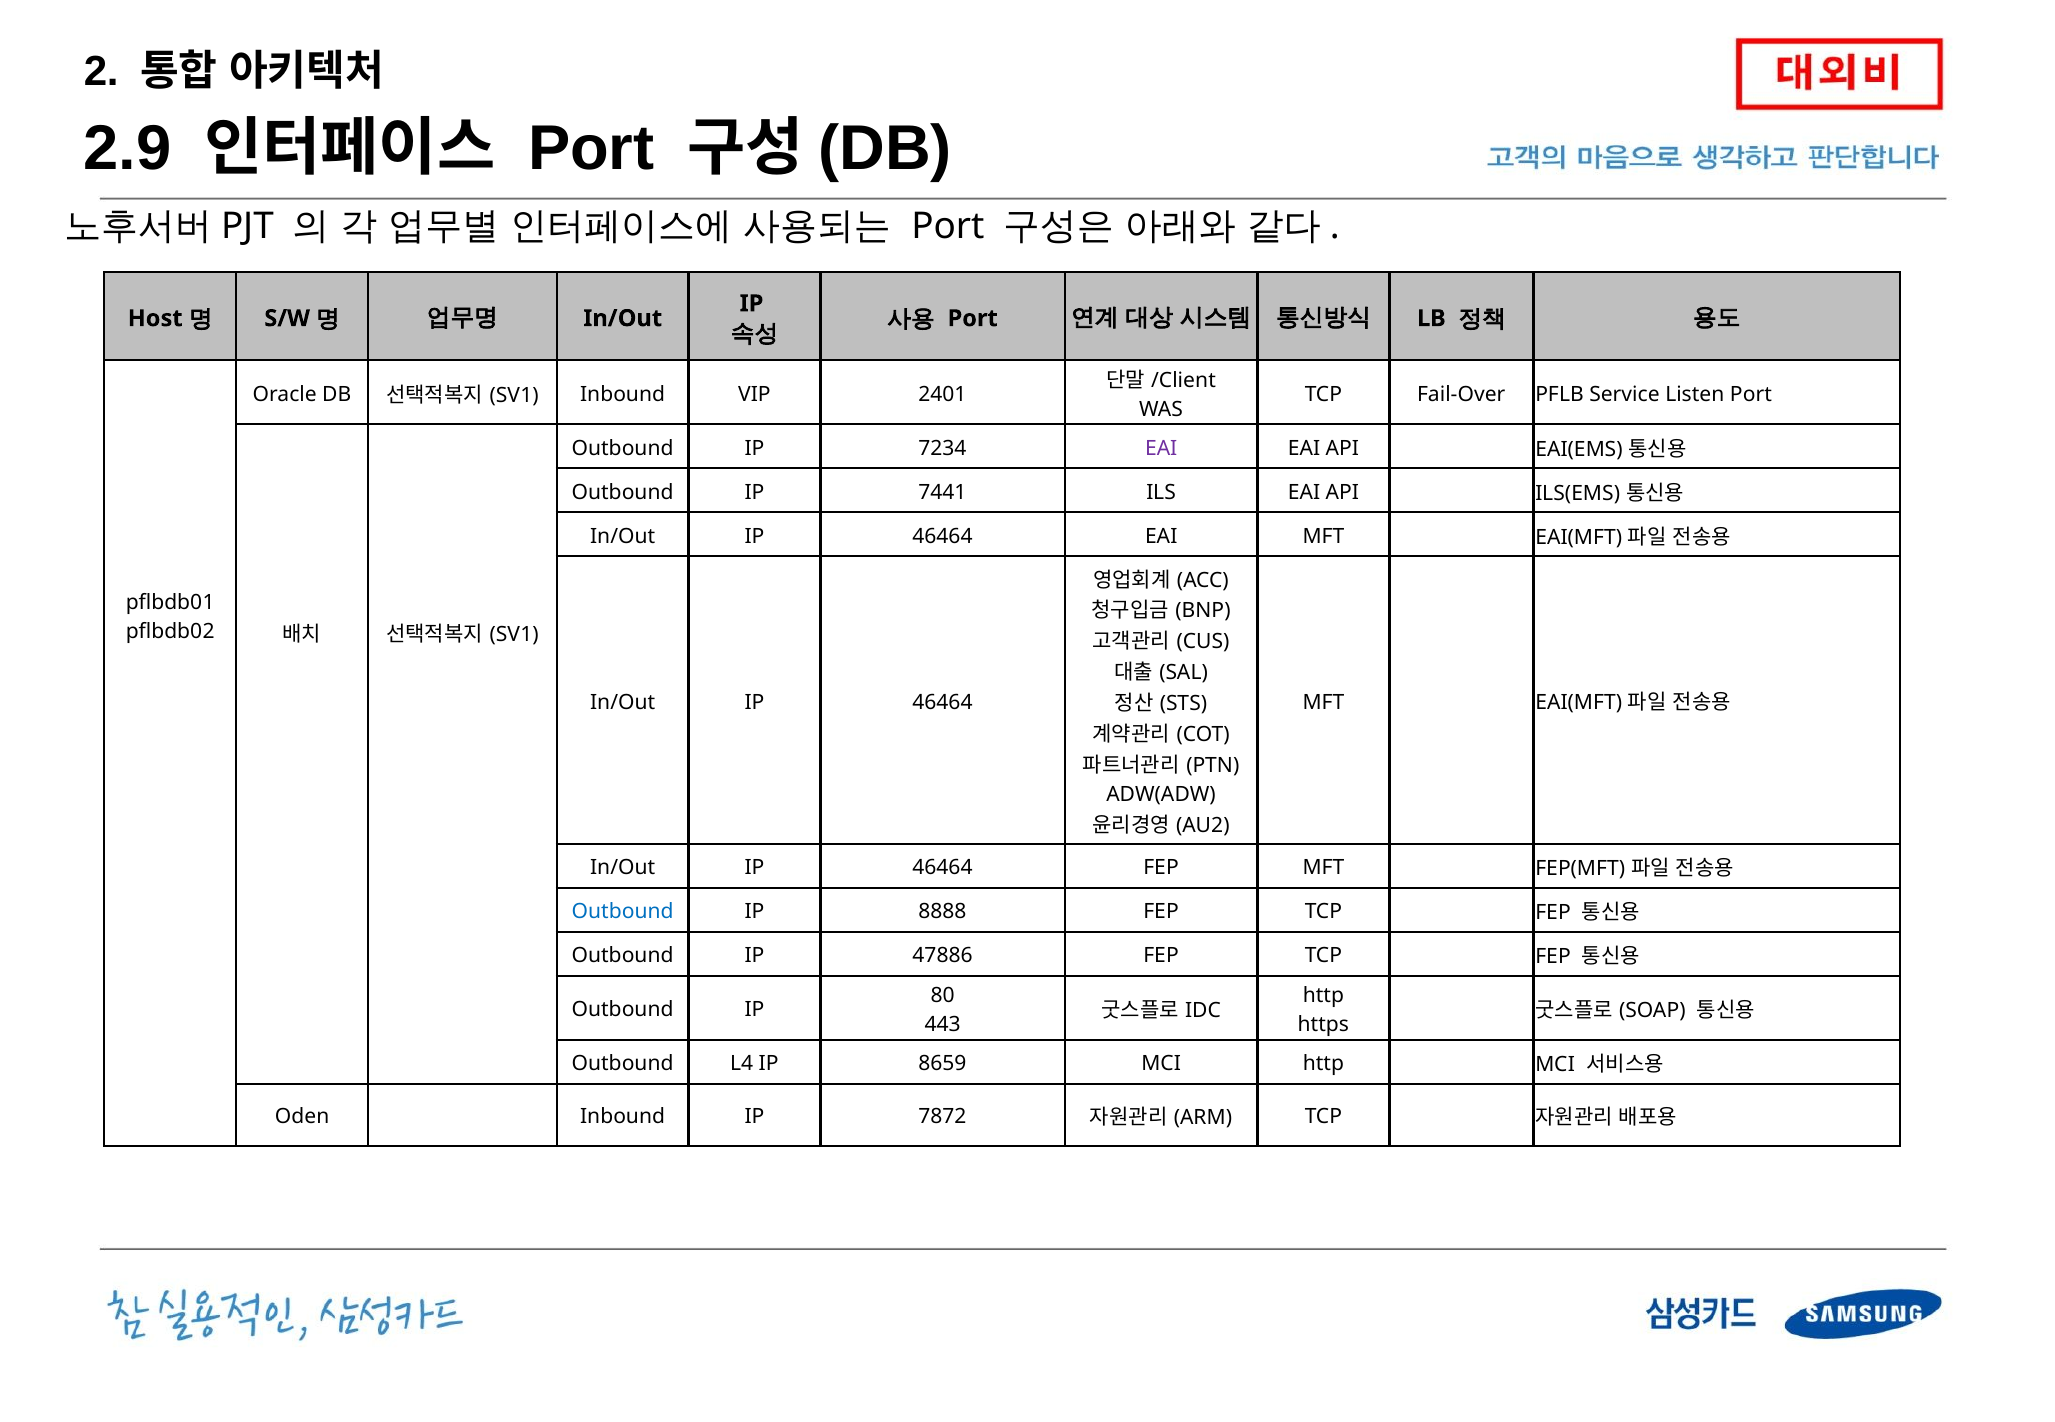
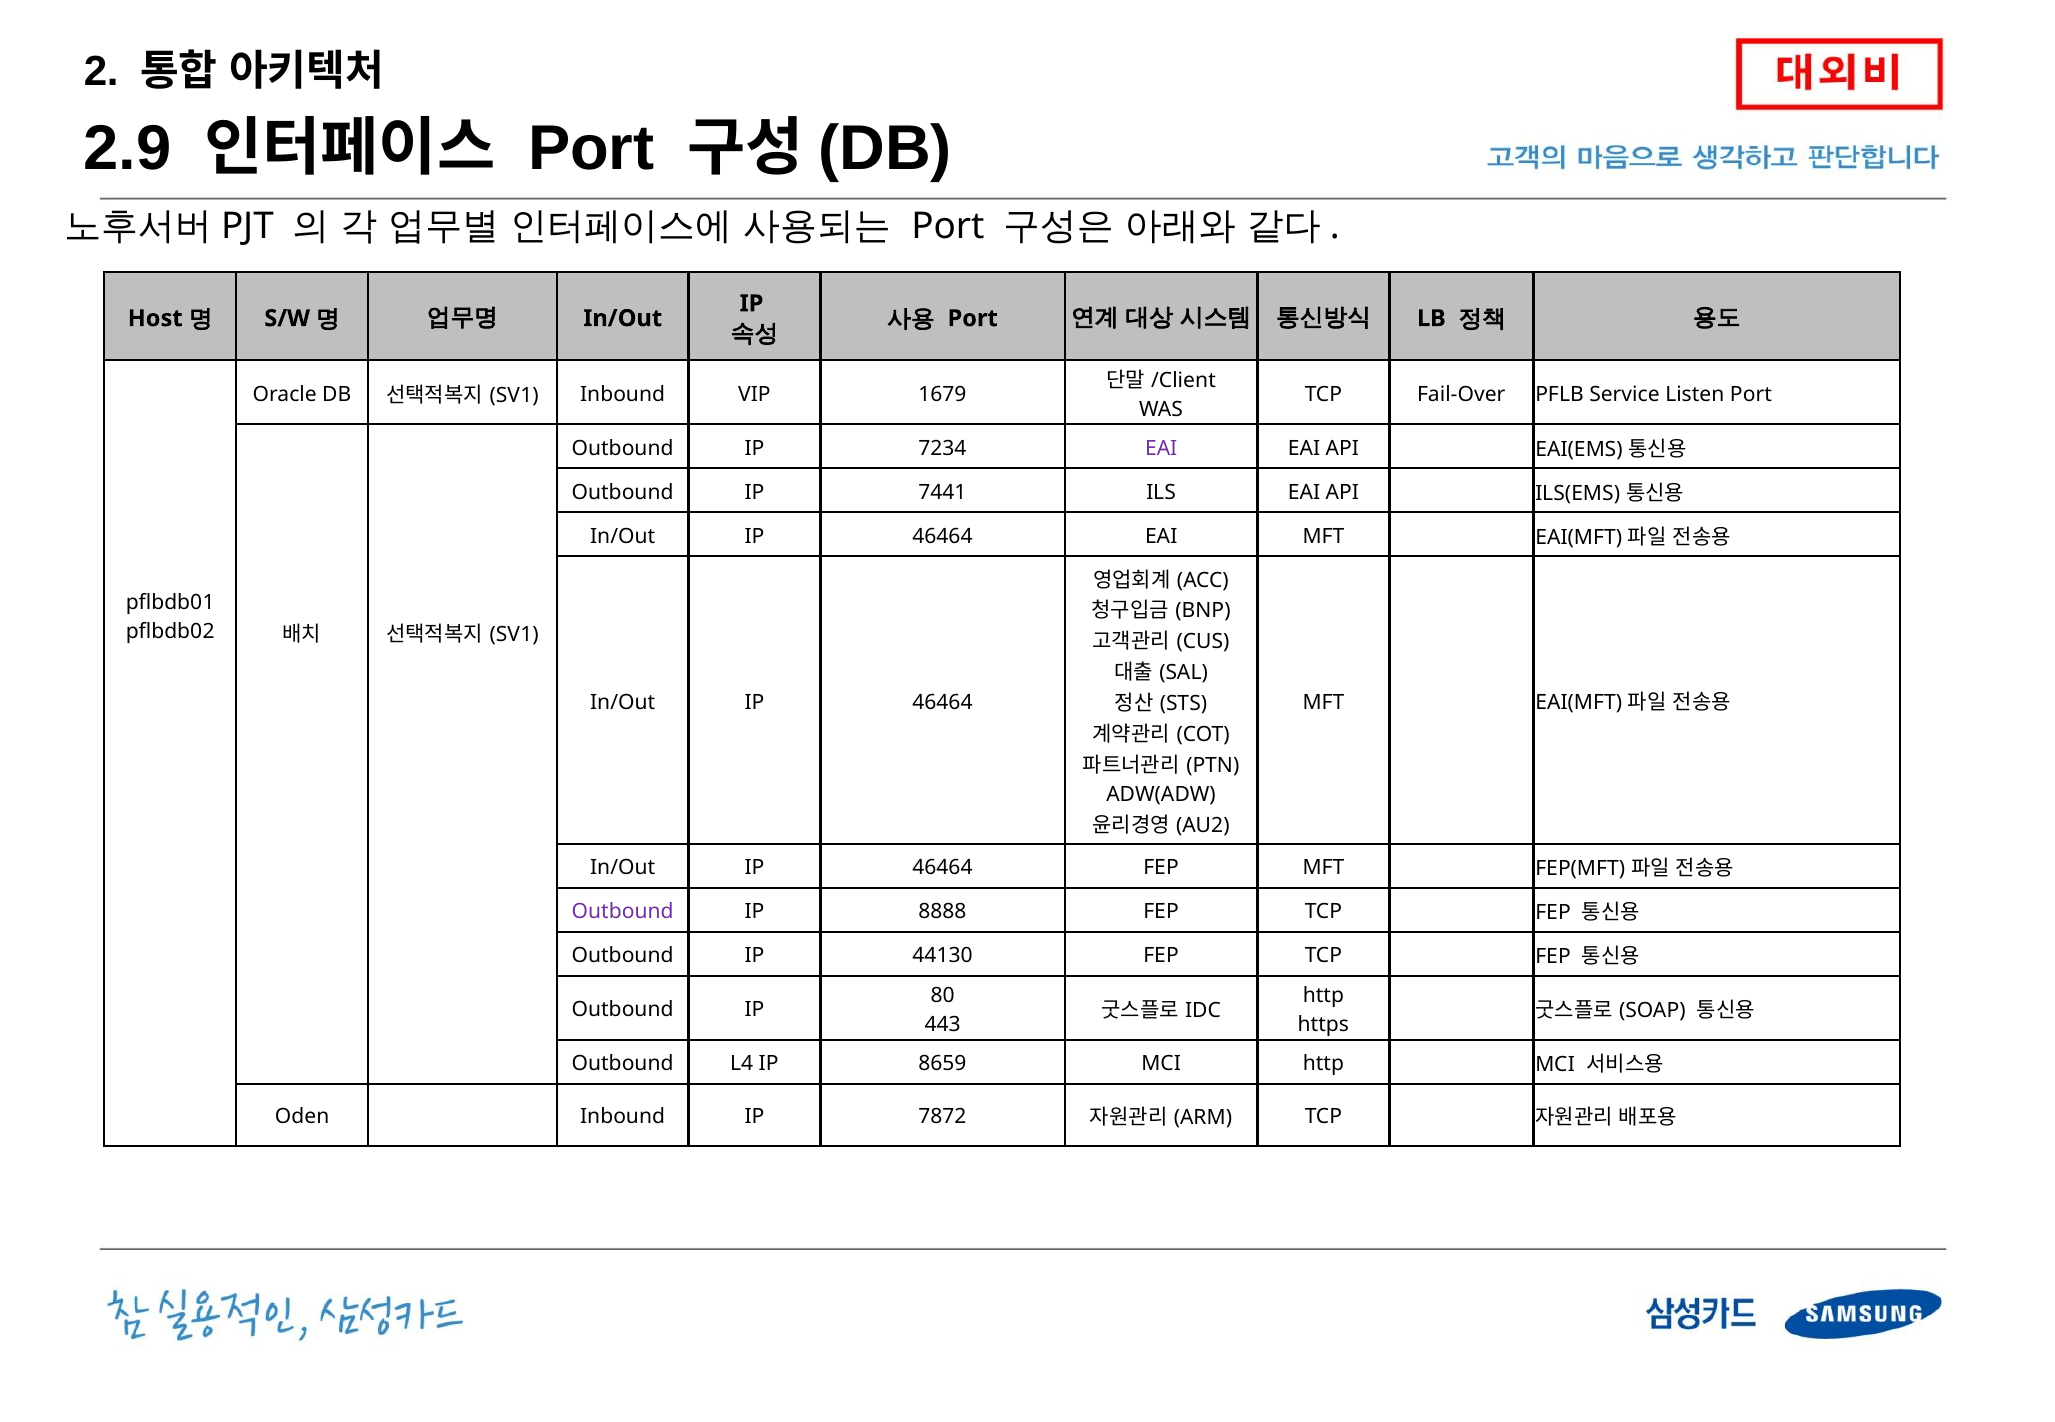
2401: 2401 -> 1679
Outbound at (623, 912) colour: blue -> purple
47886: 47886 -> 44130
